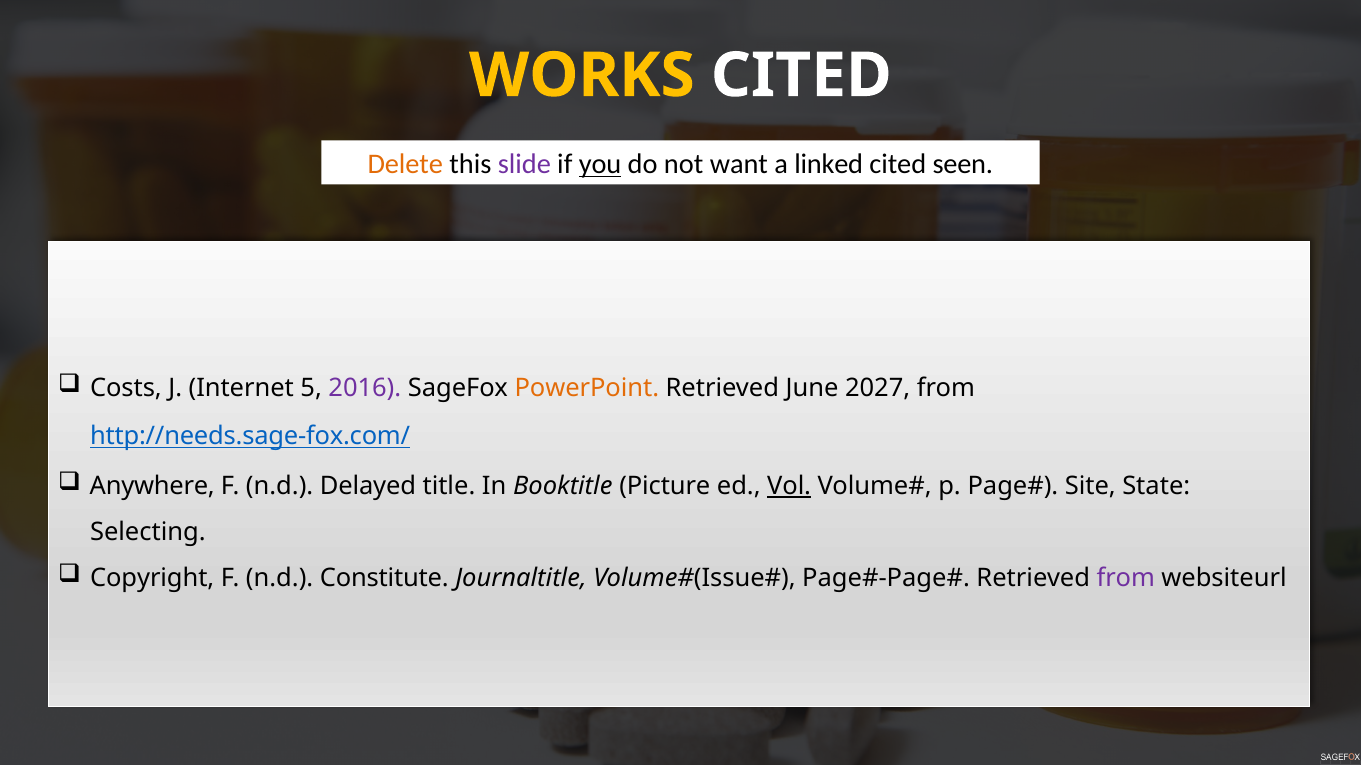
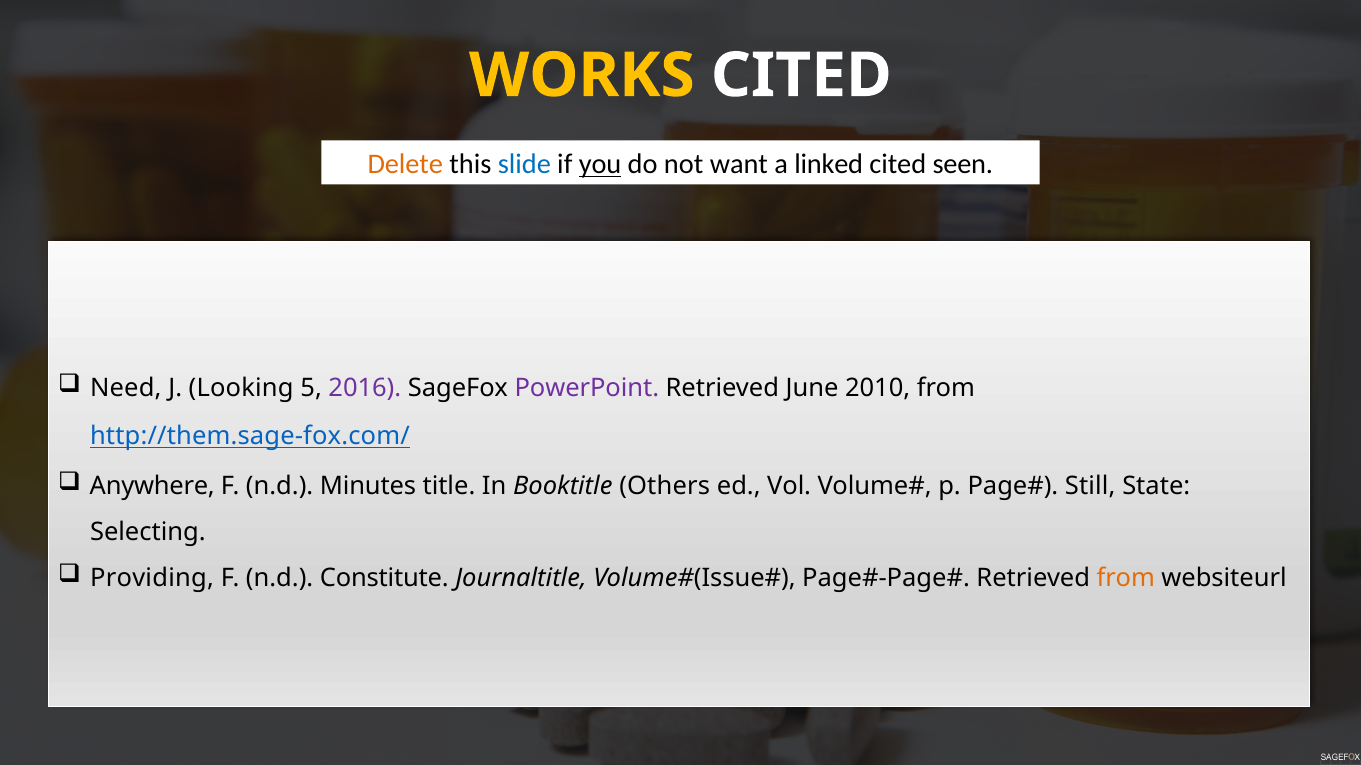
slide colour: purple -> blue
Costs: Costs -> Need
Internet: Internet -> Looking
PowerPoint colour: orange -> purple
2027: 2027 -> 2010
http://needs.sage-fox.com/: http://needs.sage-fox.com/ -> http://them.sage-fox.com/
Delayed: Delayed -> Minutes
Picture: Picture -> Others
Vol underline: present -> none
Site: Site -> Still
Copyright: Copyright -> Providing
from at (1126, 578) colour: purple -> orange
